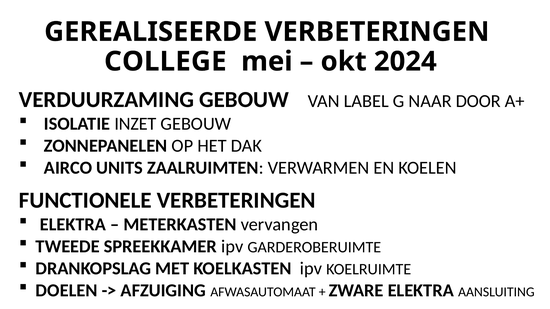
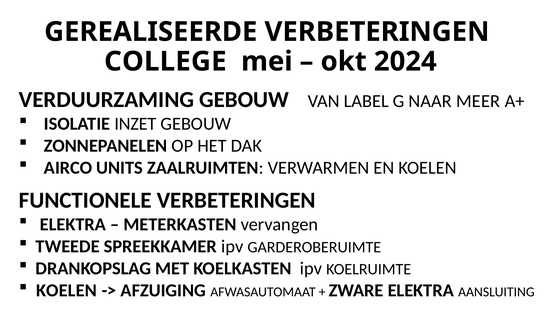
DOOR: DOOR -> MEER
DOELEN at (67, 291): DOELEN -> KOELEN
